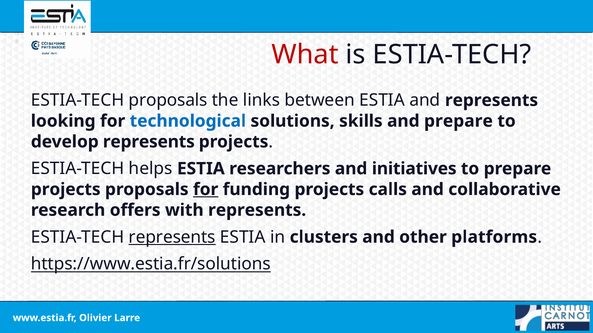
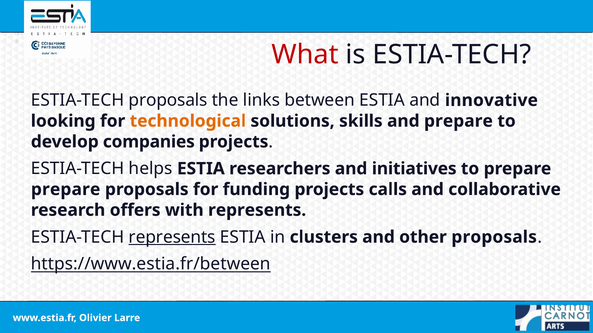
and represents: represents -> innovative
technological colour: blue -> orange
develop represents: represents -> companies
projects at (66, 190): projects -> prepare
for at (206, 190) underline: present -> none
other platforms: platforms -> proposals
https://www.estia.fr/solutions: https://www.estia.fr/solutions -> https://www.estia.fr/between
